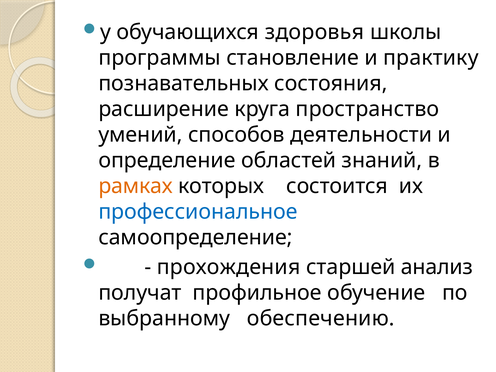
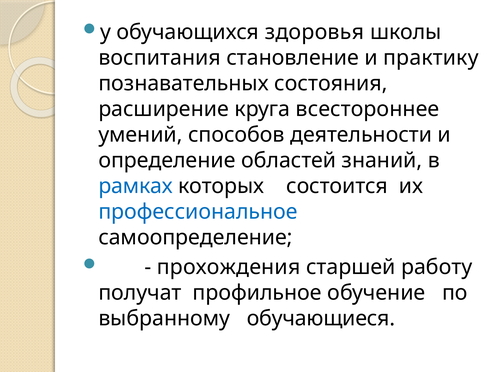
программы: программы -> воспитания
пространство: пространство -> всестороннее
рамках colour: orange -> blue
анализ: анализ -> работу
обеспечению: обеспечению -> обучающиеся
